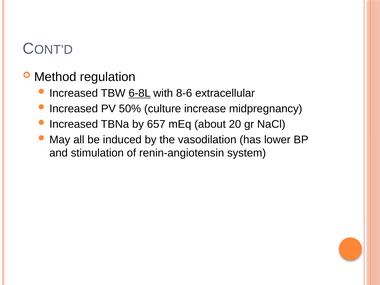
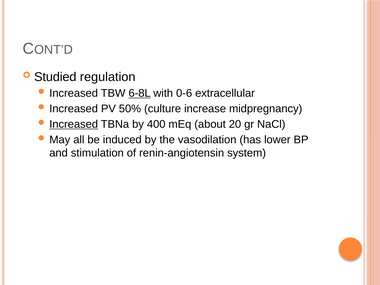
Method: Method -> Studied
8-6: 8-6 -> 0-6
Increased at (74, 124) underline: none -> present
657: 657 -> 400
